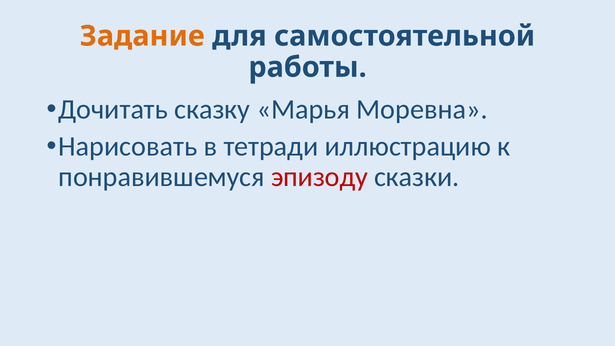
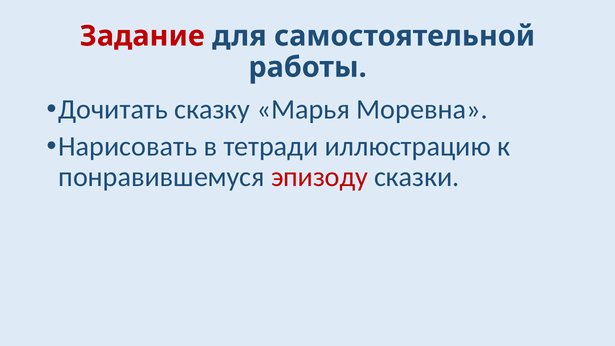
Задание colour: orange -> red
